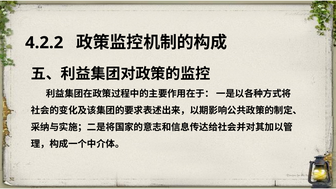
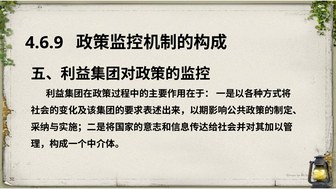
4.2.2: 4.2.2 -> 4.6.9
